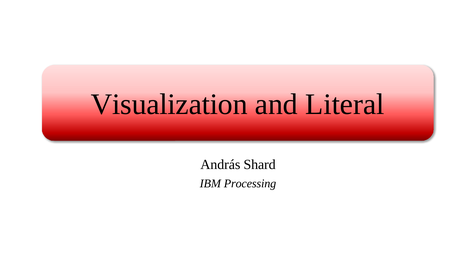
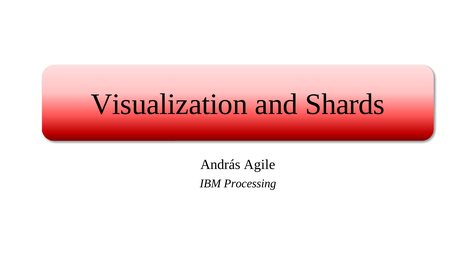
Literal: Literal -> Shards
Shard: Shard -> Agile
